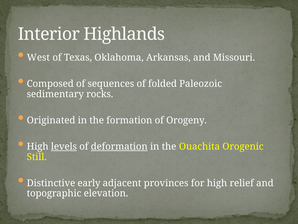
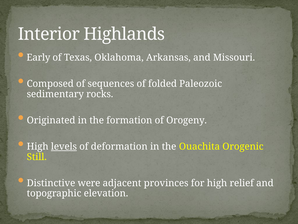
West: West -> Early
deformation underline: present -> none
early: early -> were
